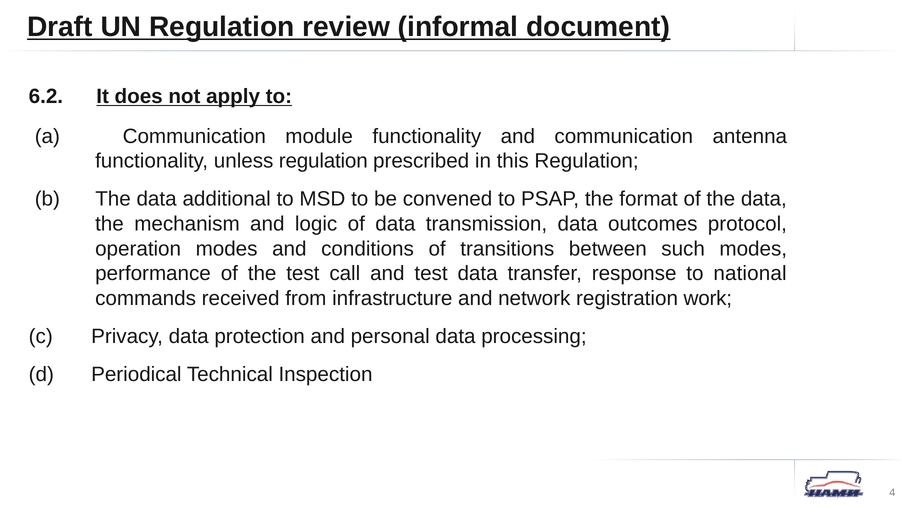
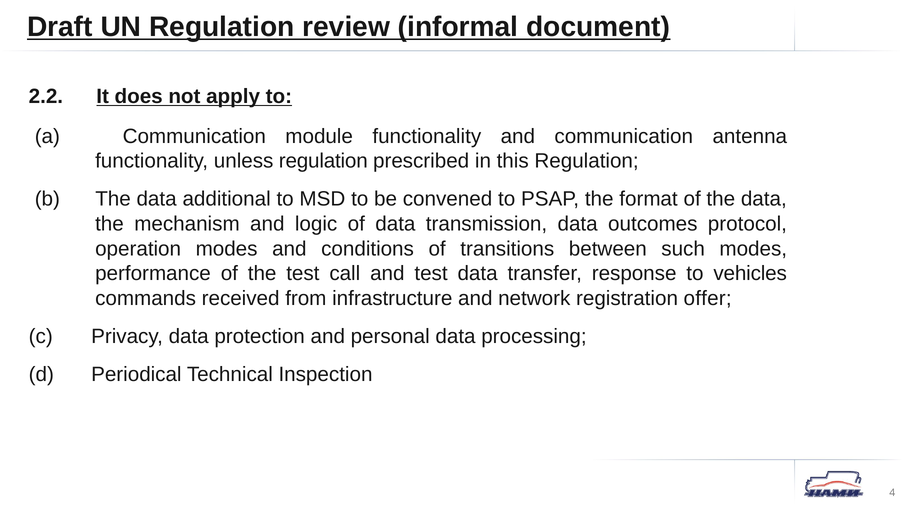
6.2: 6.2 -> 2.2
national: national -> vehicles
work: work -> offer
